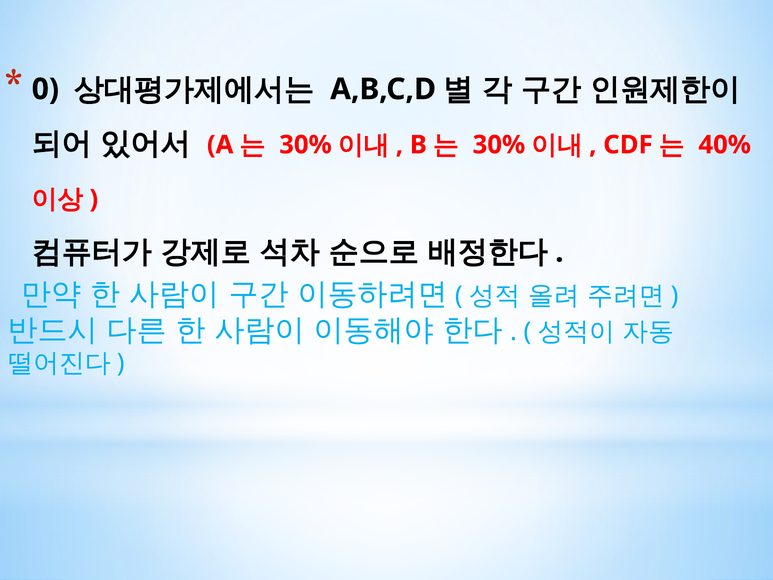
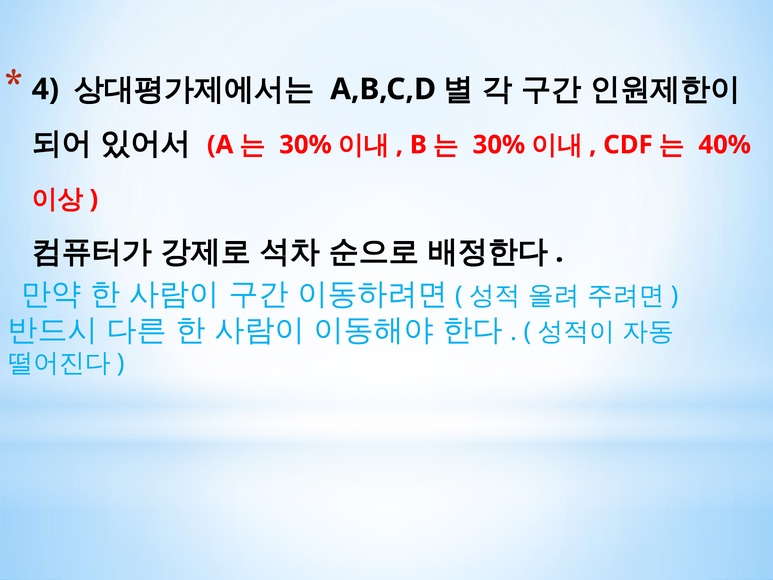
0: 0 -> 4
